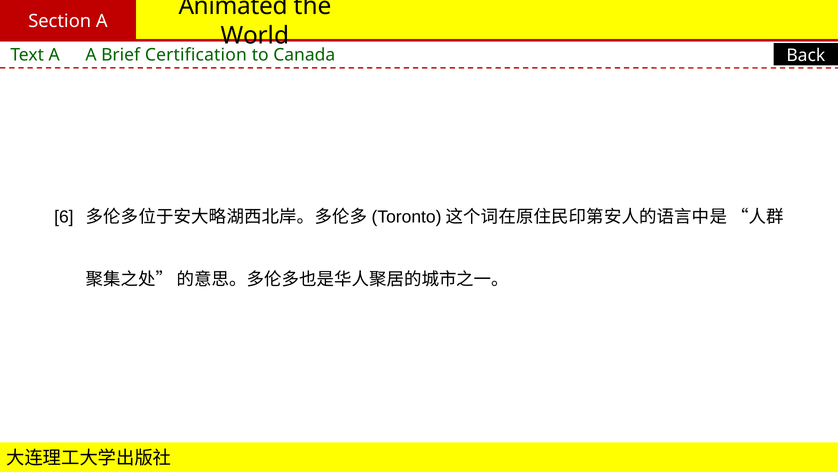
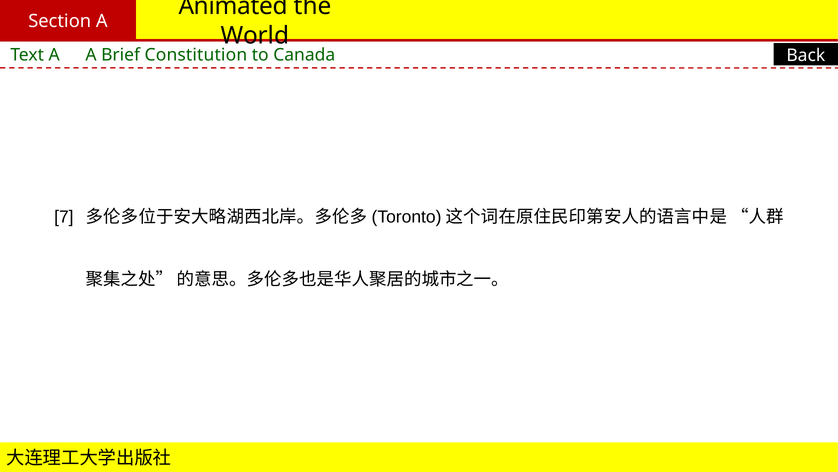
Certification: Certification -> Constitution
6: 6 -> 7
